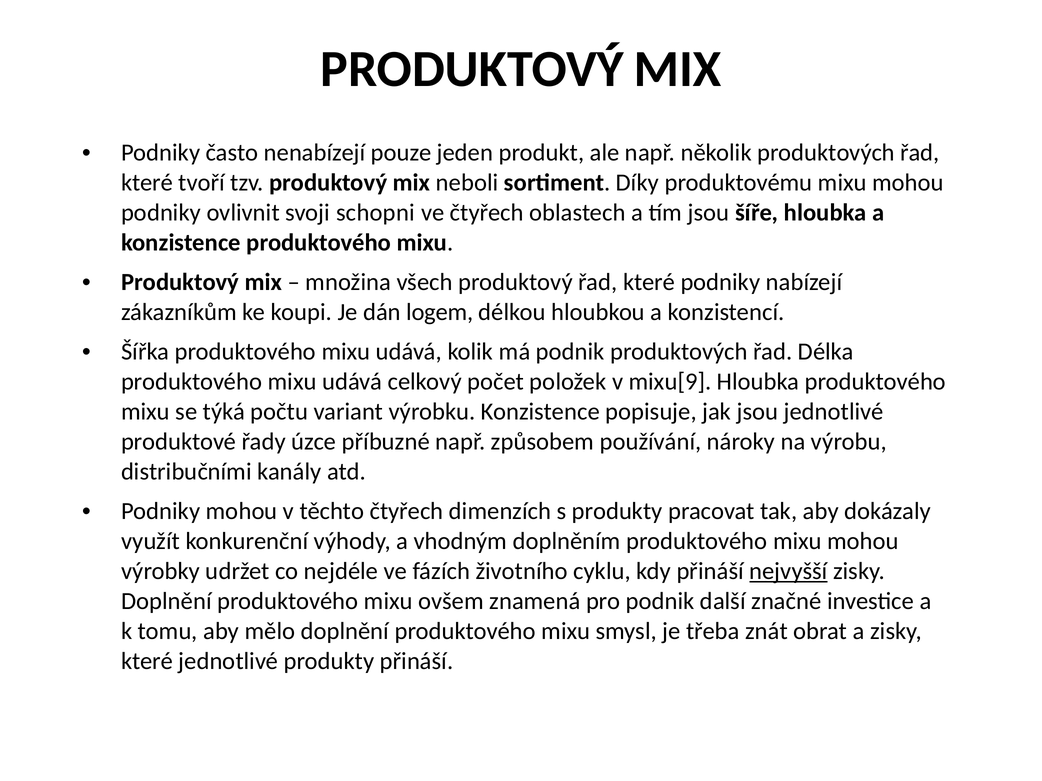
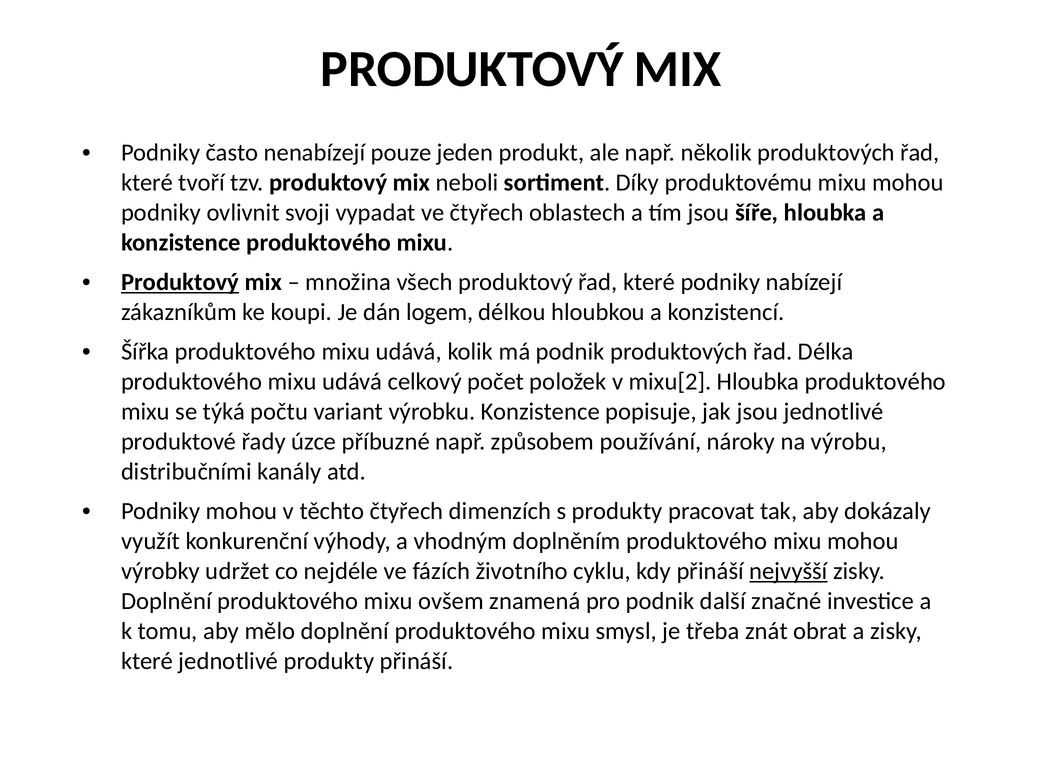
schopni: schopni -> vypadat
Produktový at (180, 282) underline: none -> present
mixu[9: mixu[9 -> mixu[2
